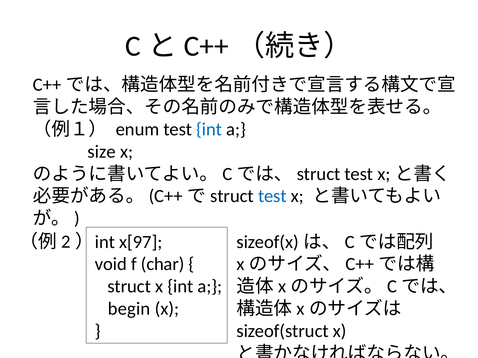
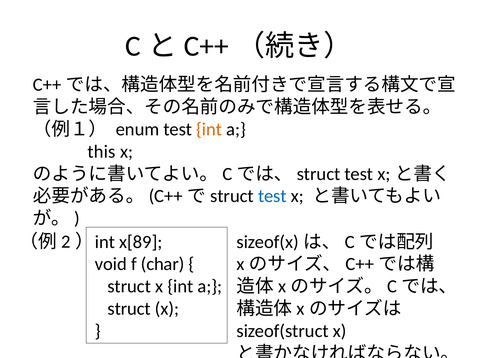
int at (209, 130) colour: blue -> orange
size: size -> this
x[97: x[97 -> x[89
begin at (129, 309): begin -> struct
